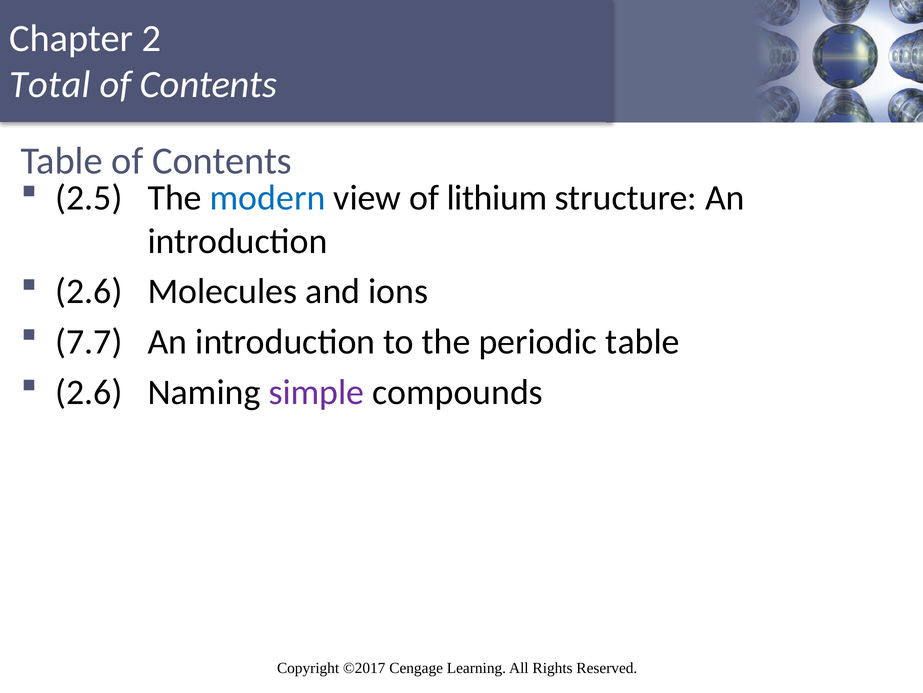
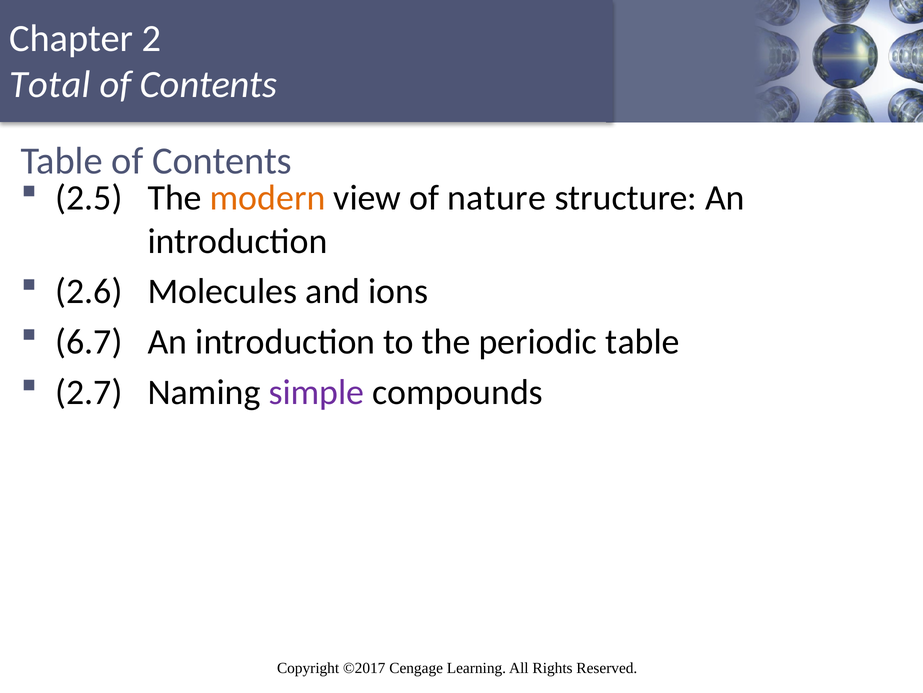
modern colour: blue -> orange
lithium: lithium -> nature
7.7: 7.7 -> 6.7
2.6 at (89, 392): 2.6 -> 2.7
